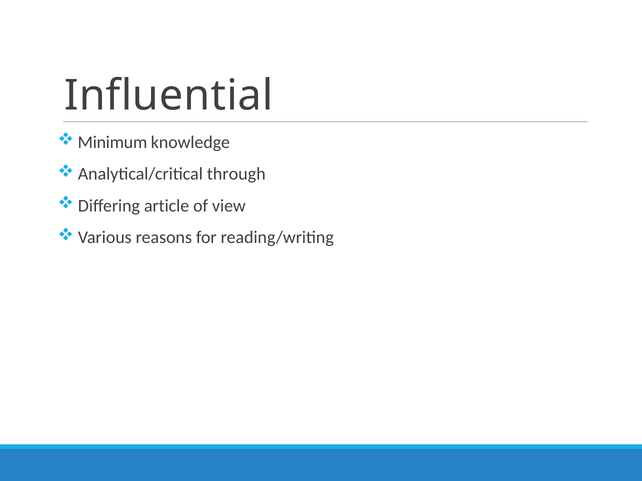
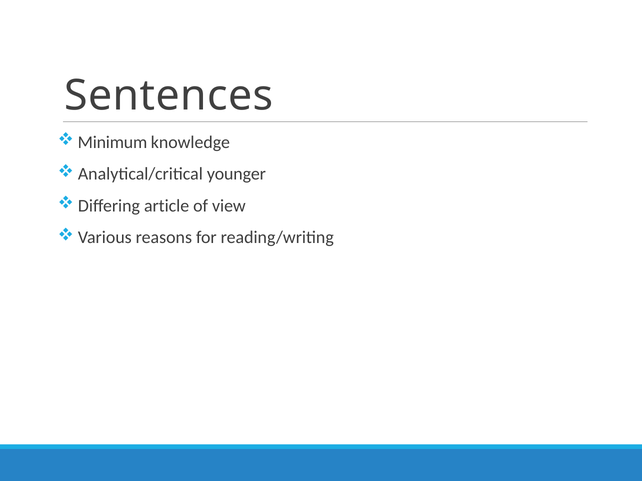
Influential: Influential -> Sentences
through: through -> younger
